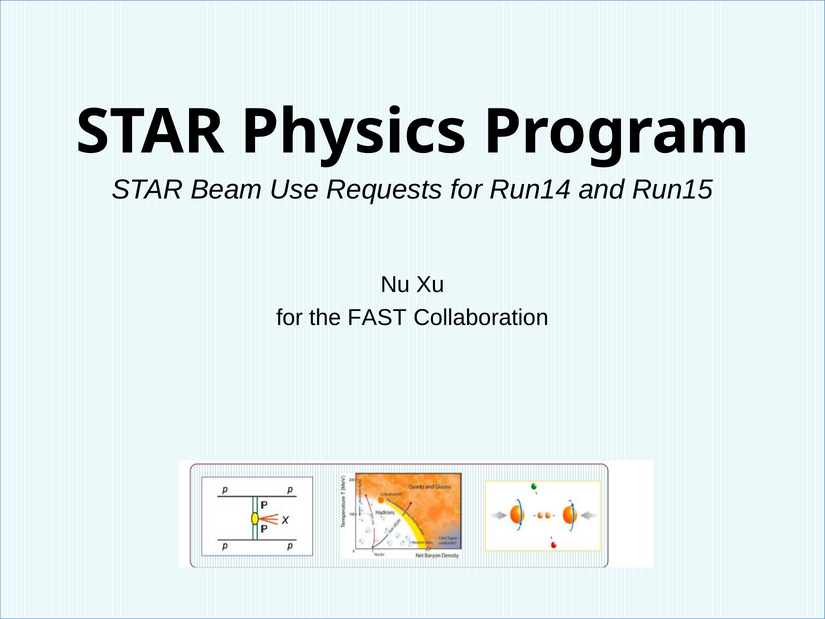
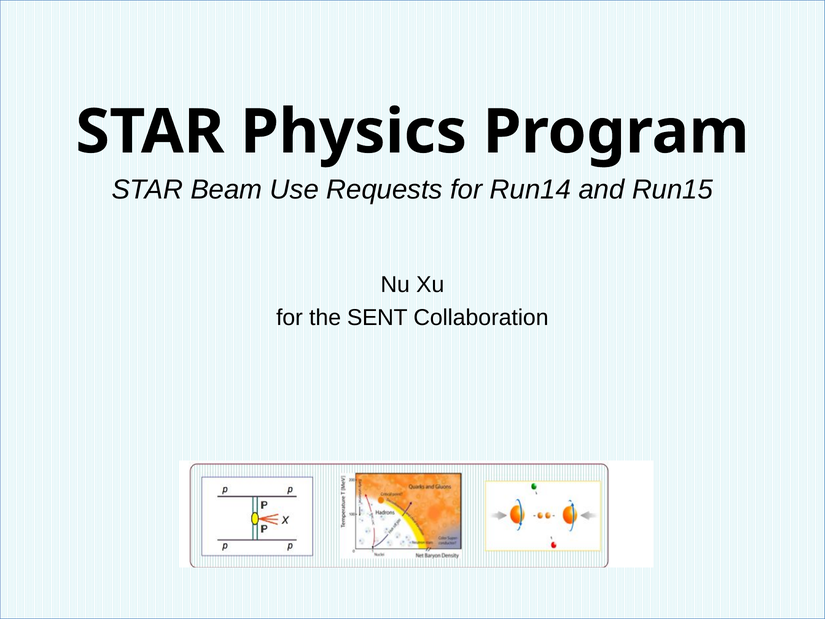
FAST: FAST -> SENT
